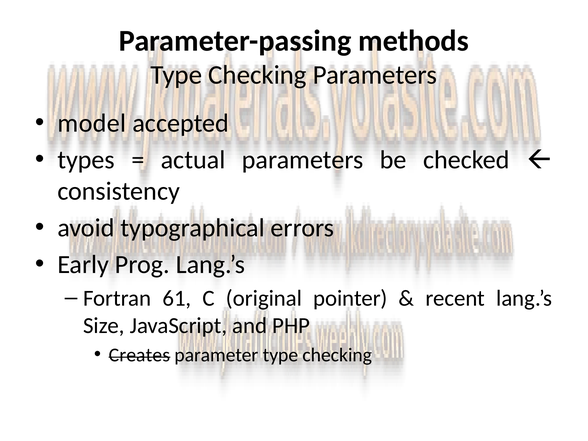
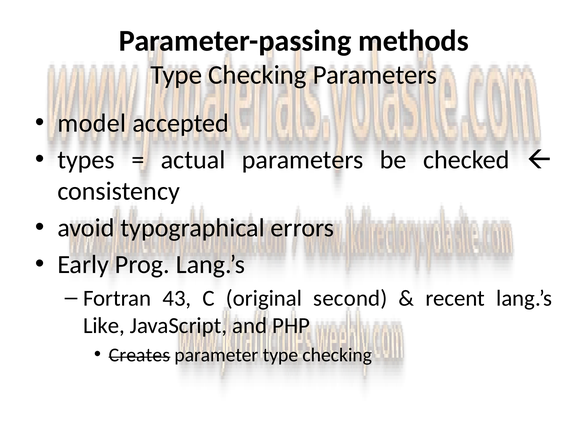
61: 61 -> 43
pointer: pointer -> second
Size: Size -> Like
